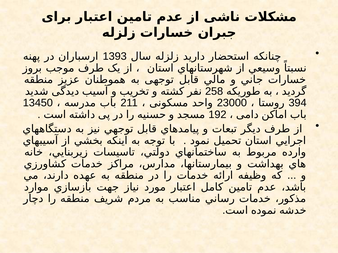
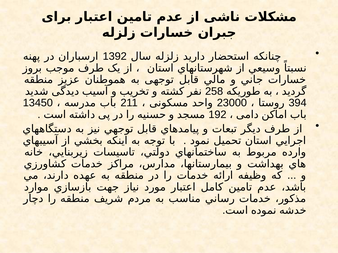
1393: 1393 -> 1392
